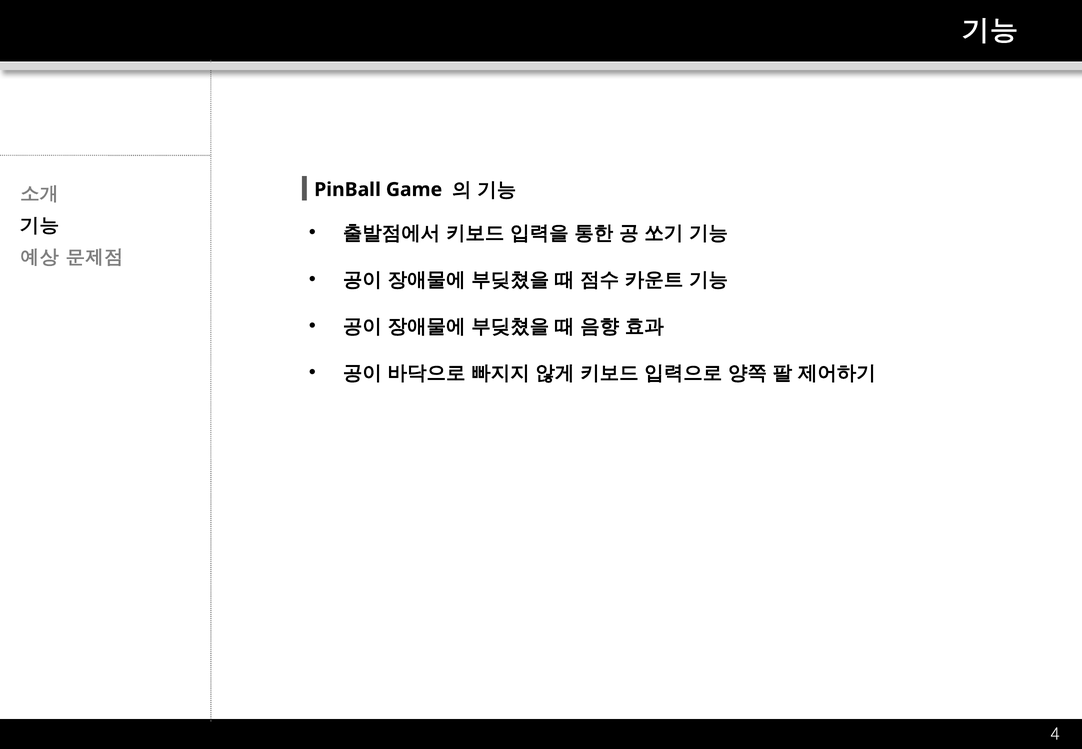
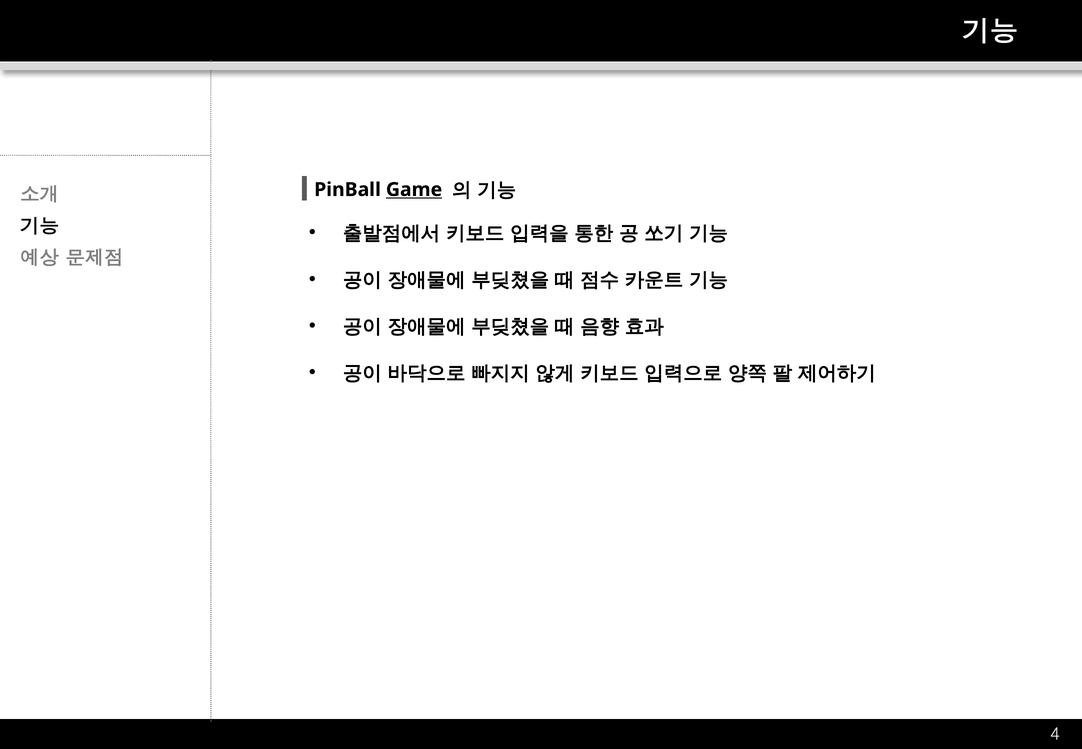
Game underline: none -> present
